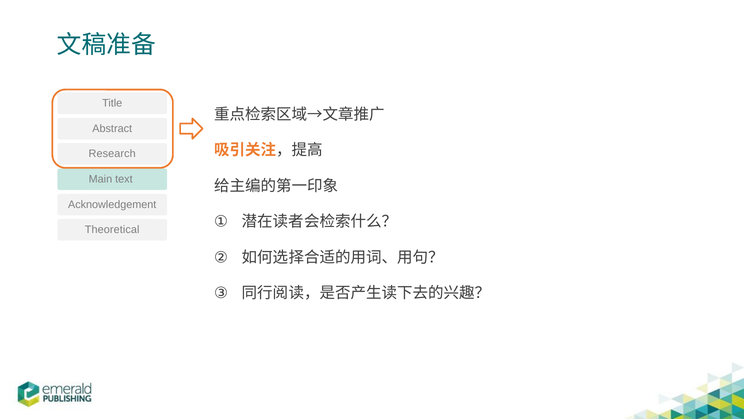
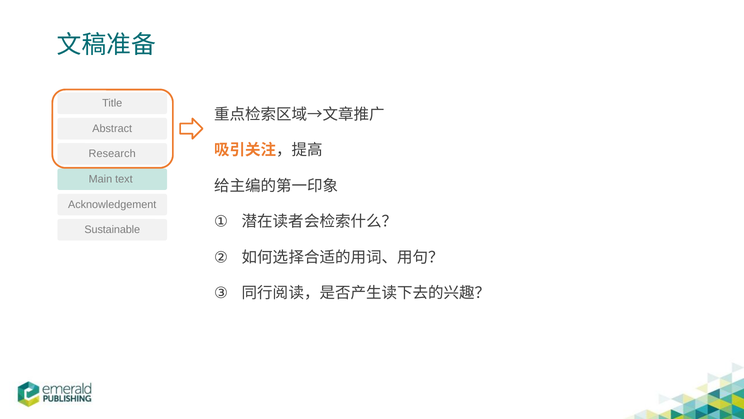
Theoretical: Theoretical -> Sustainable
